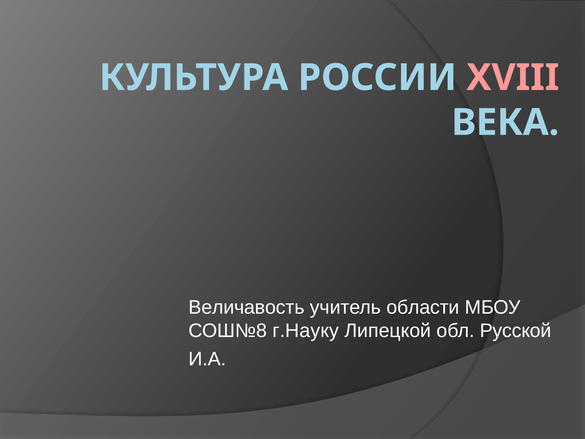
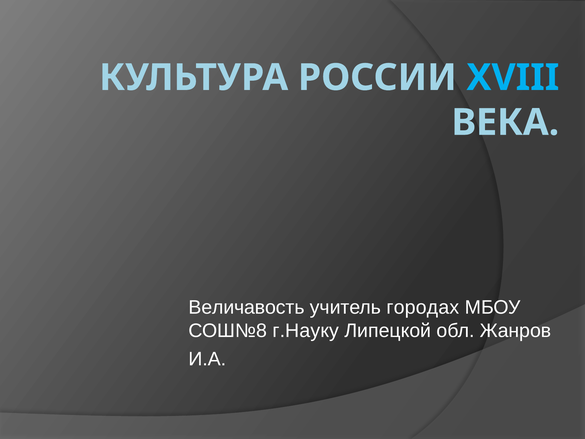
XVIII colour: pink -> light blue
области: области -> городах
Русской: Русской -> Жанров
